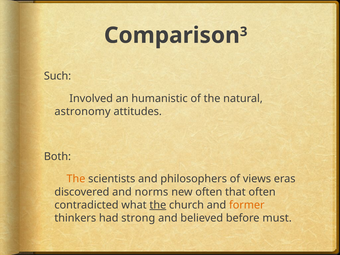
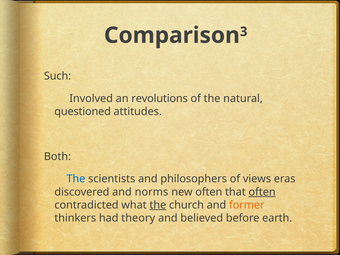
humanistic: humanistic -> revolutions
astronomy: astronomy -> questioned
The at (76, 179) colour: orange -> blue
often at (262, 192) underline: none -> present
strong: strong -> theory
must: must -> earth
